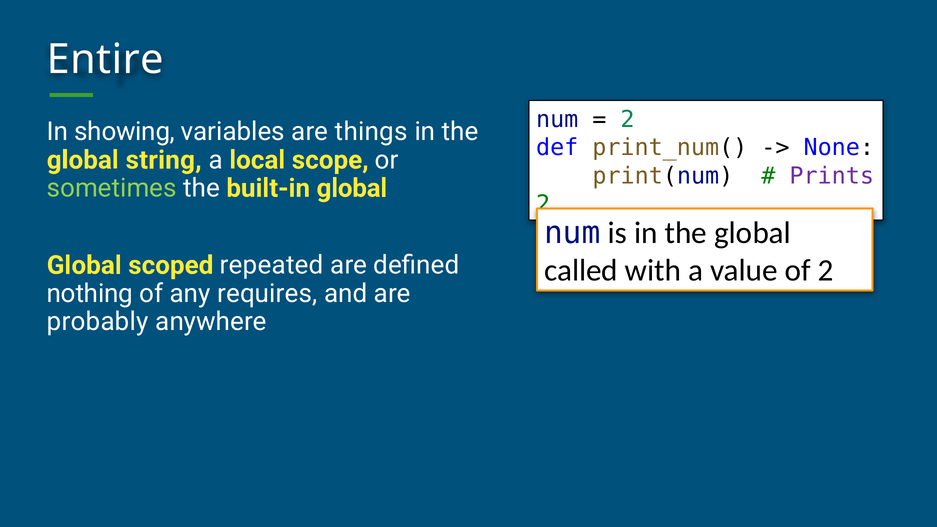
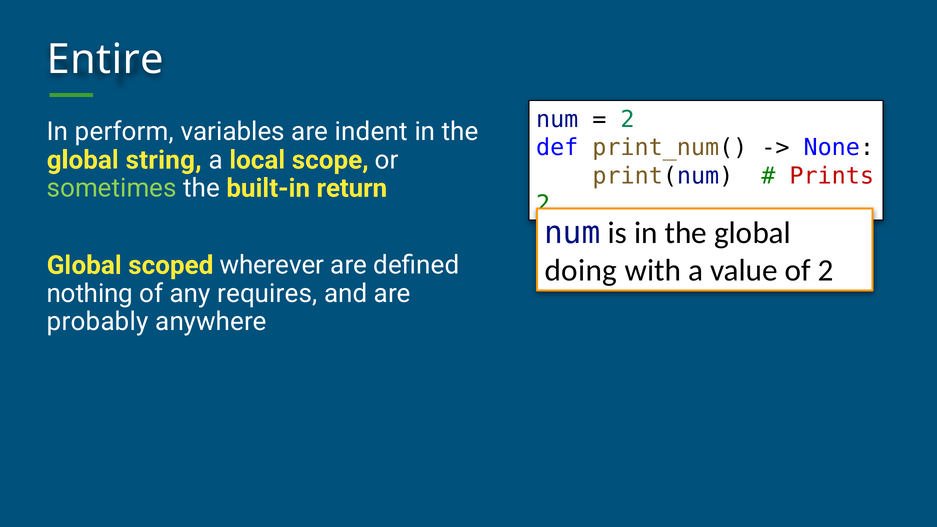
showing: showing -> perform
things: things -> indent
Prints colour: purple -> red
built-in global: global -> return
repeated: repeated -> wherever
called: called -> doing
